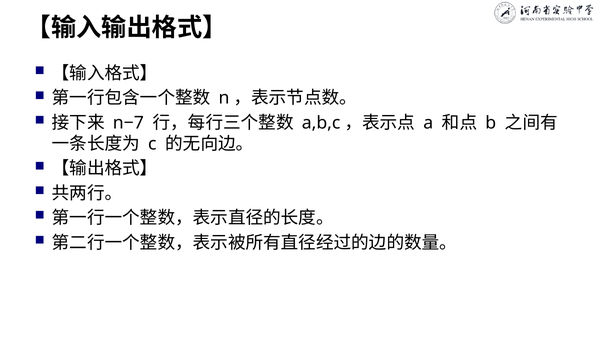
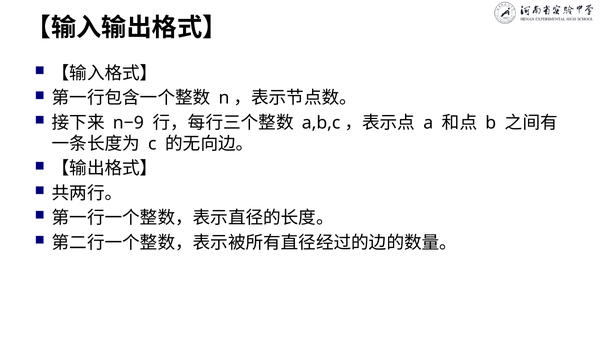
n−7: n−7 -> n−9
